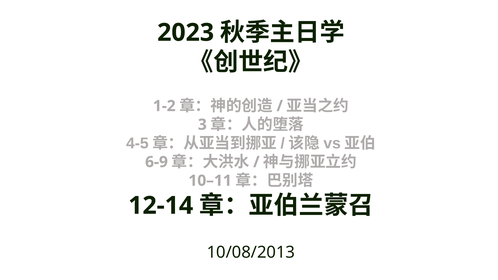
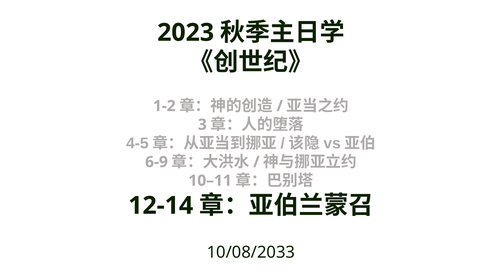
10/08/2013: 10/08/2013 -> 10/08/2033
